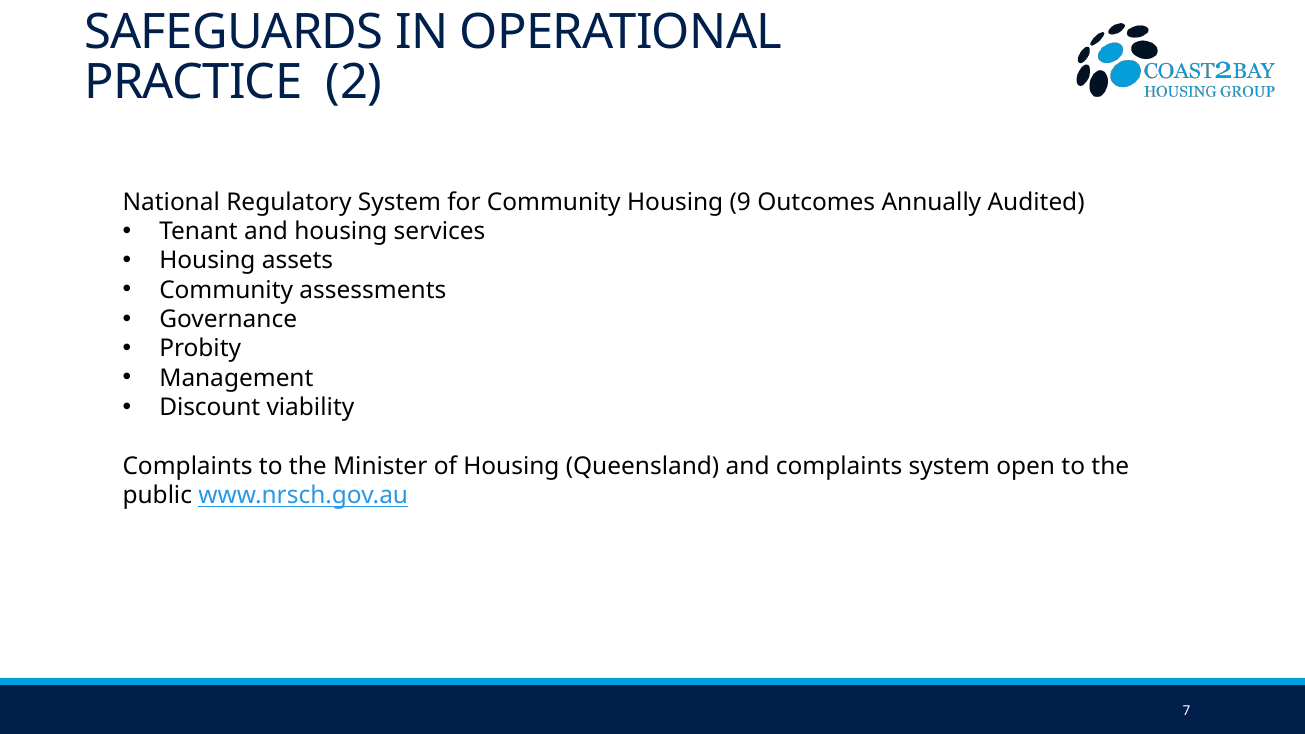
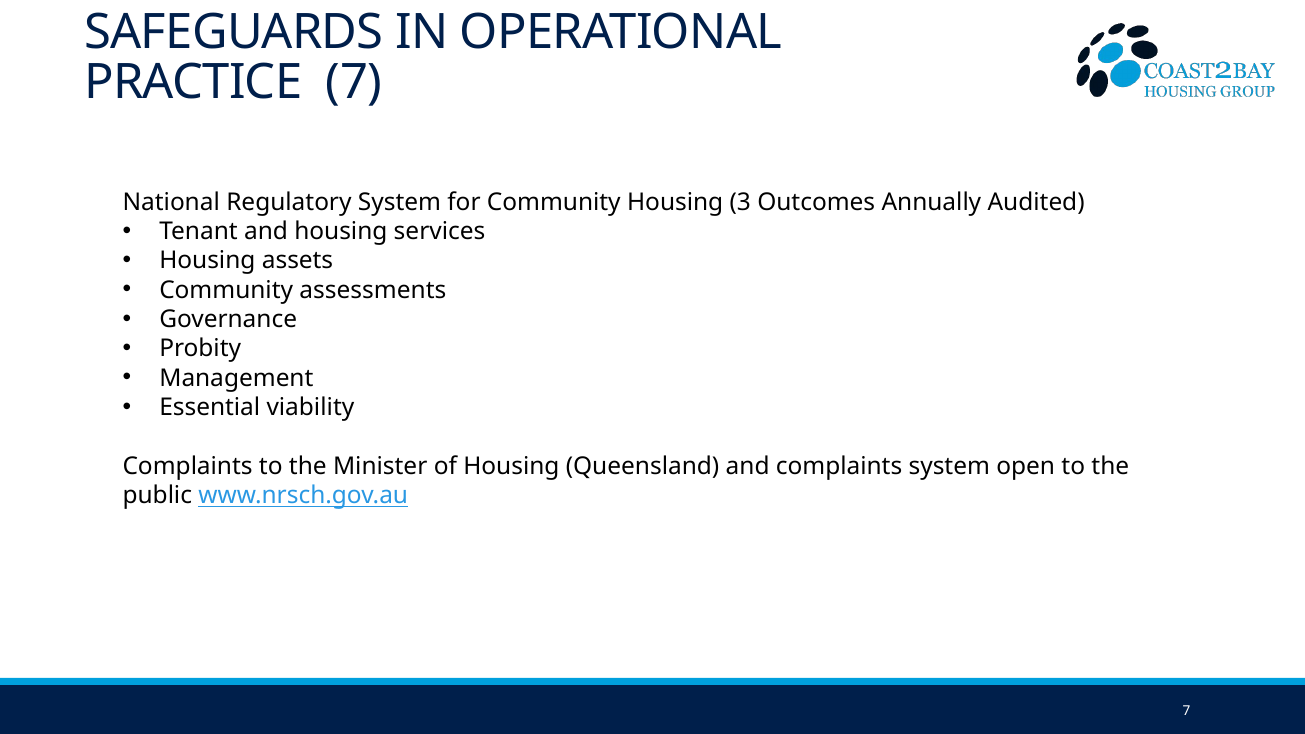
PRACTICE 2: 2 -> 7
9: 9 -> 3
Discount: Discount -> Essential
